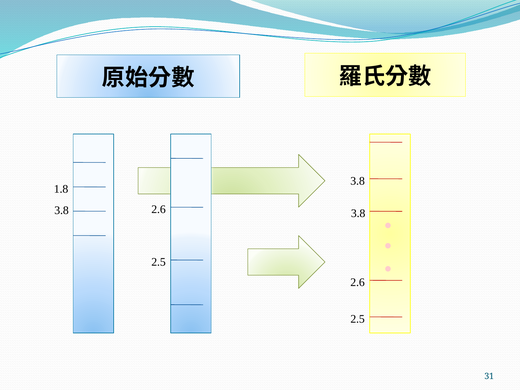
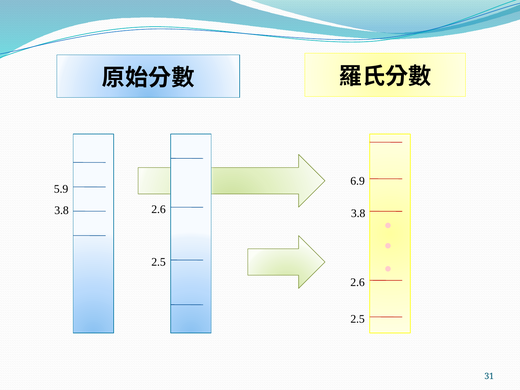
3.8 at (358, 181): 3.8 -> 6.9
1.8: 1.8 -> 5.9
